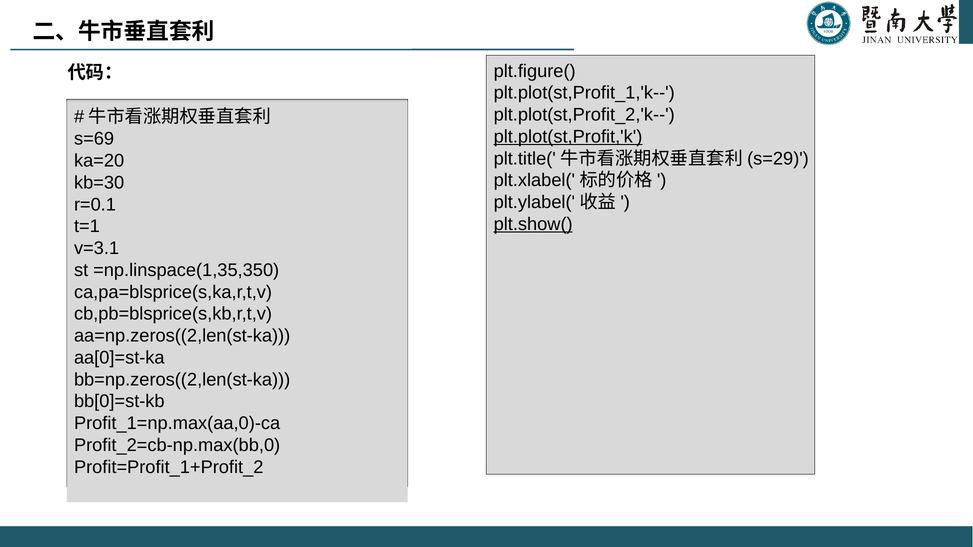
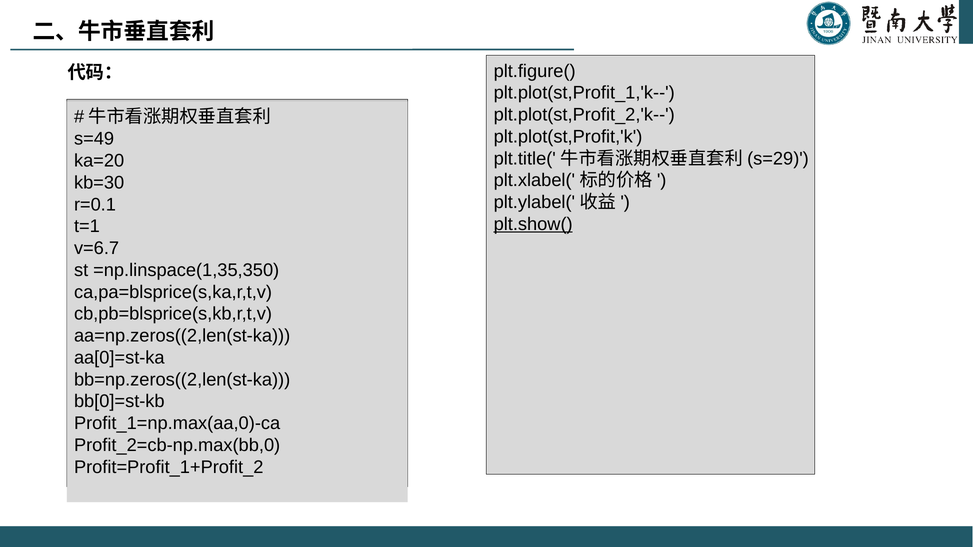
plt.plot(st,Profit,'k underline: present -> none
s=69: s=69 -> s=49
v=3.1: v=3.1 -> v=6.7
